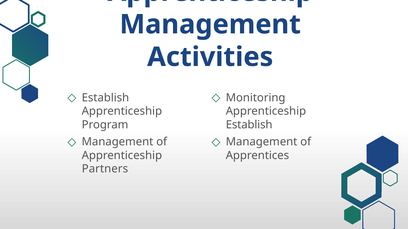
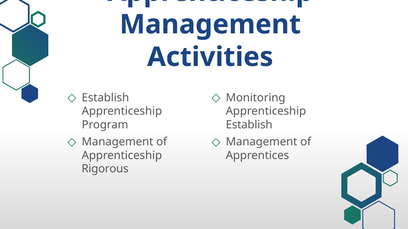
Partners: Partners -> Rigorous
